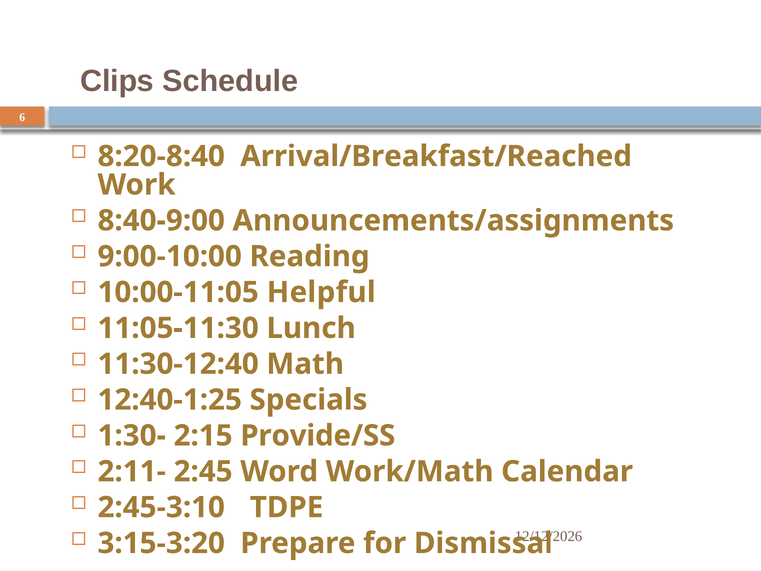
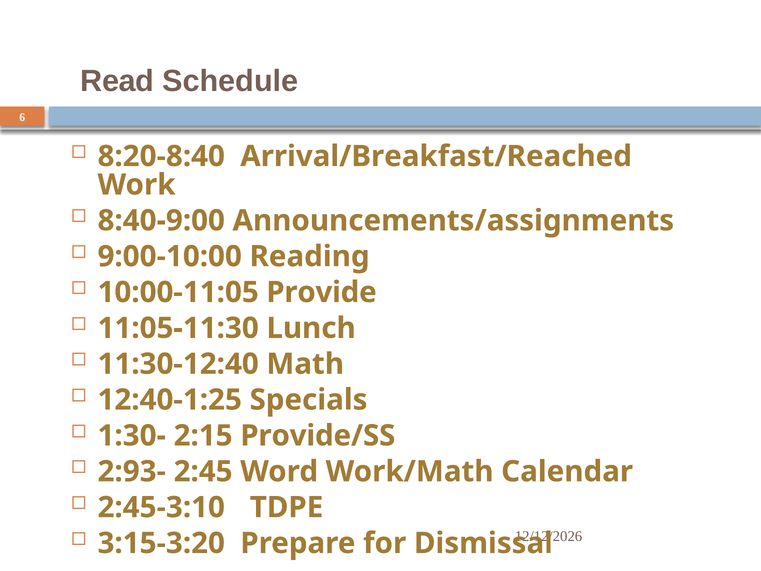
Clips: Clips -> Read
Helpful: Helpful -> Provide
2:11-: 2:11- -> 2:93-
